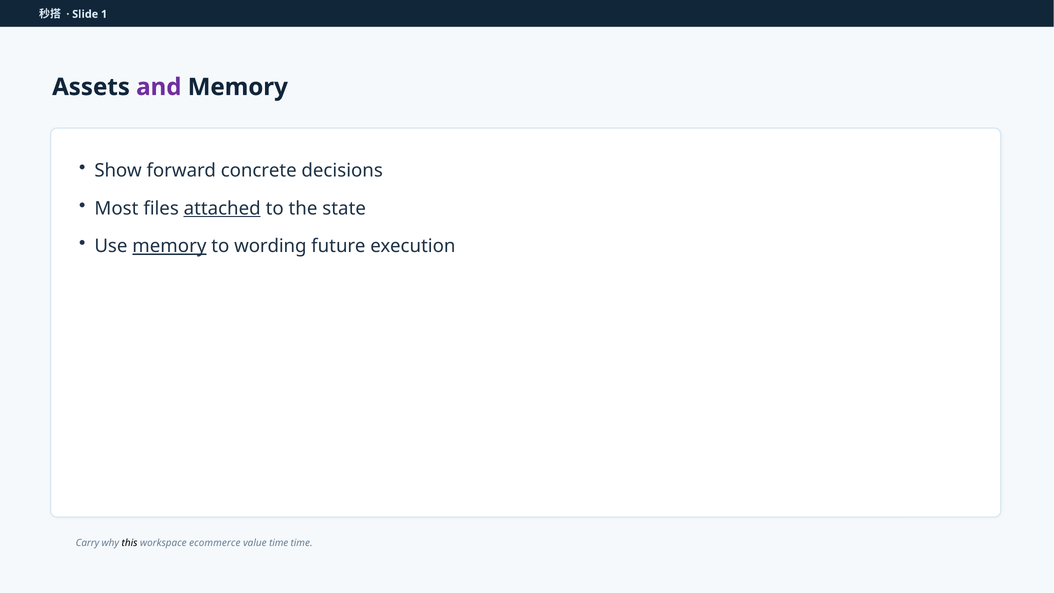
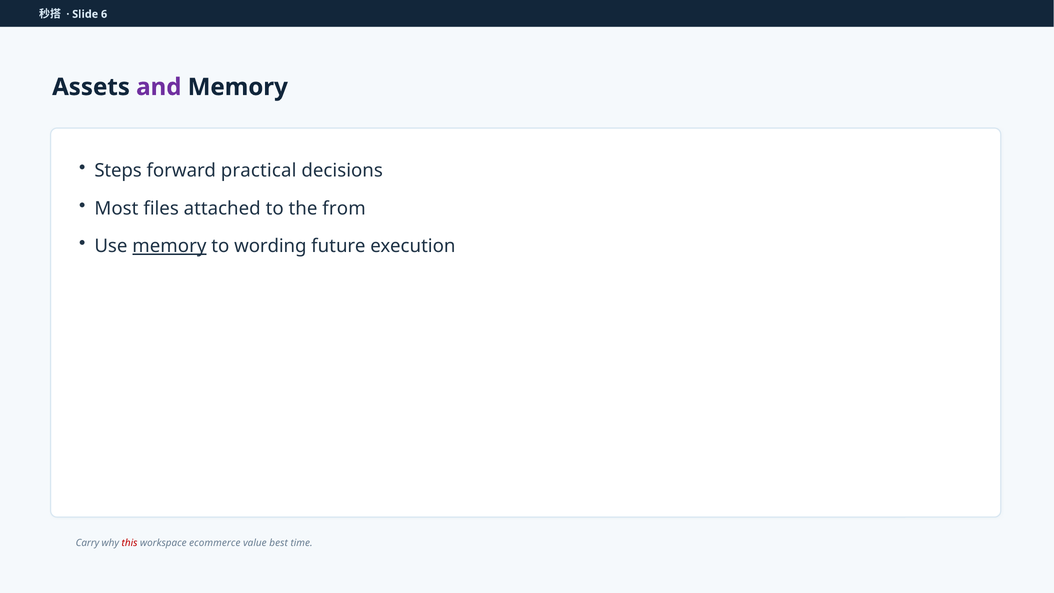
1: 1 -> 6
Show: Show -> Steps
concrete: concrete -> practical
attached underline: present -> none
state: state -> from
this colour: black -> red
value time: time -> best
